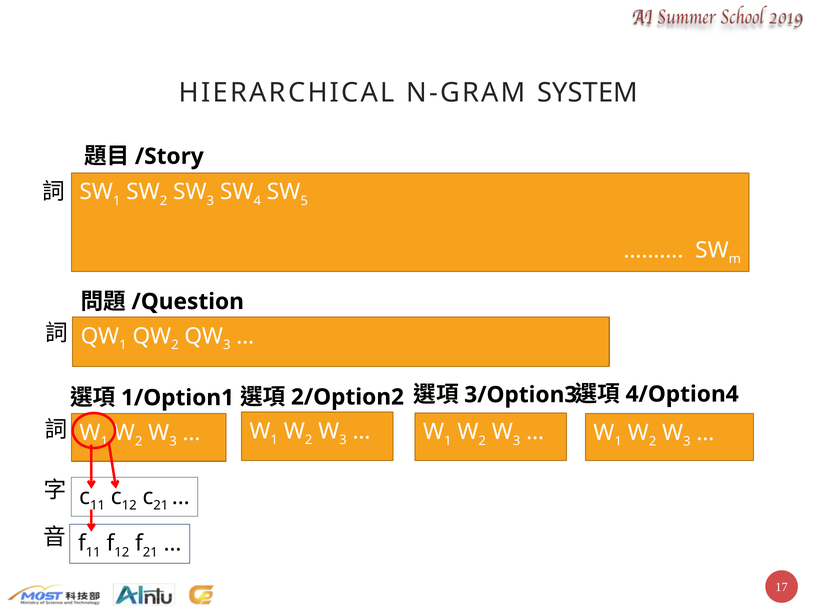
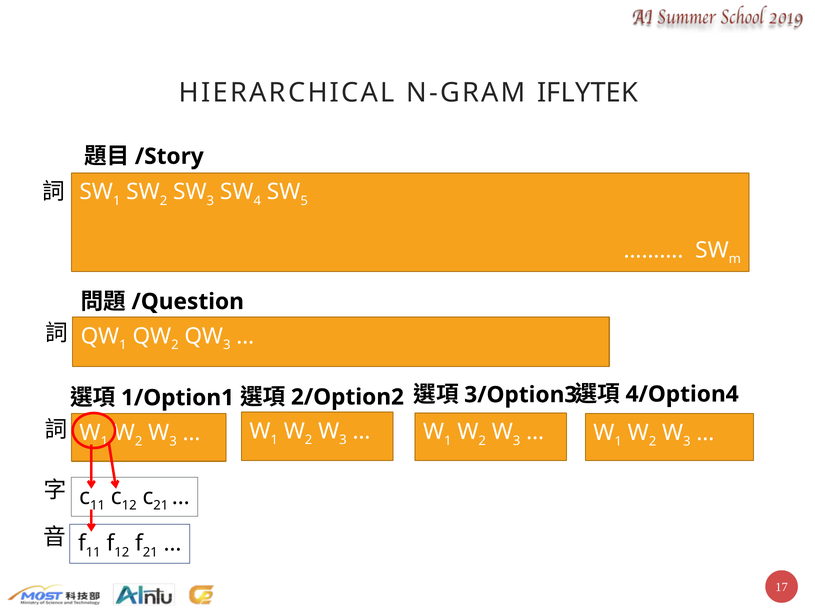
SYSTEM: SYSTEM -> IFLYTEK
